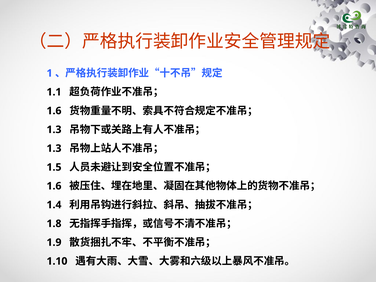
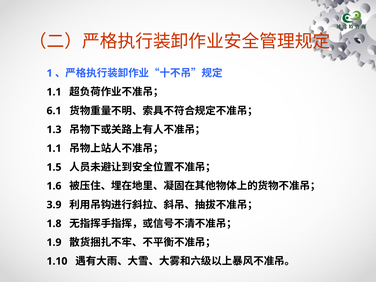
1.6 at (54, 111): 1.6 -> 6.1
1.3 at (54, 148): 1.3 -> 1.1
1.4: 1.4 -> 3.9
